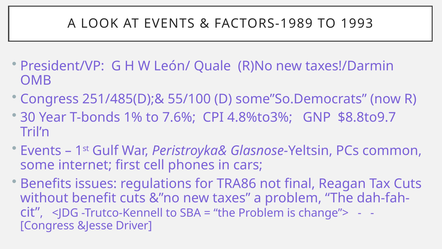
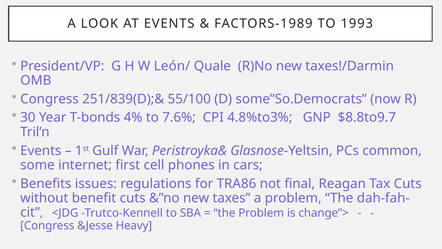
251/485(D);&: 251/485(D);& -> 251/839(D);&
1%: 1% -> 4%
Driver: Driver -> Heavy
